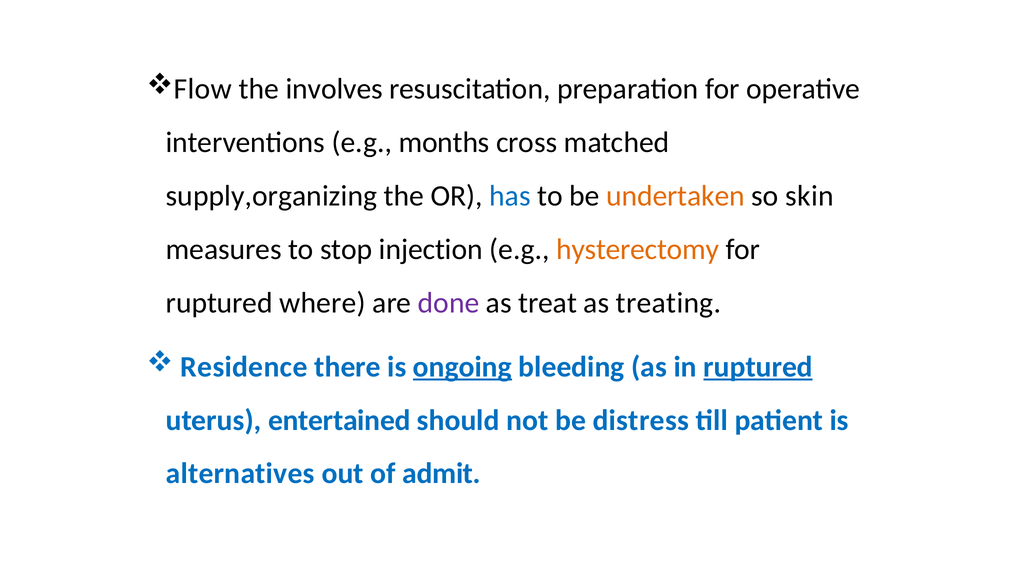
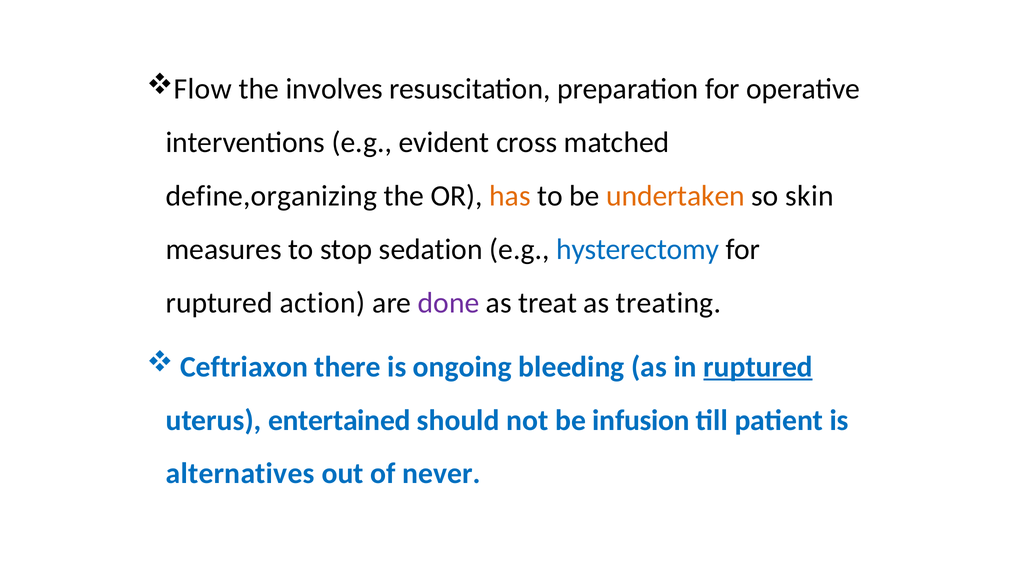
months: months -> evident
supply,organizing: supply,organizing -> define,organizing
has colour: blue -> orange
injection: injection -> sedation
hysterectomy colour: orange -> blue
where: where -> action
Residence: Residence -> Ceftriaxon
ongoing underline: present -> none
distress: distress -> infusion
admit: admit -> never
